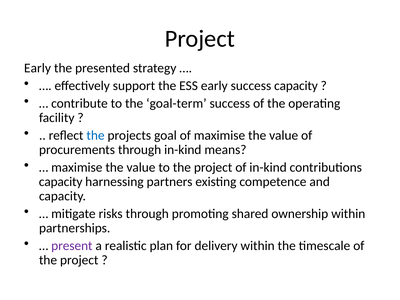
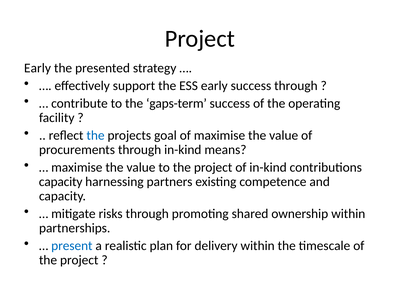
success capacity: capacity -> through
goal-term: goal-term -> gaps-term
present colour: purple -> blue
